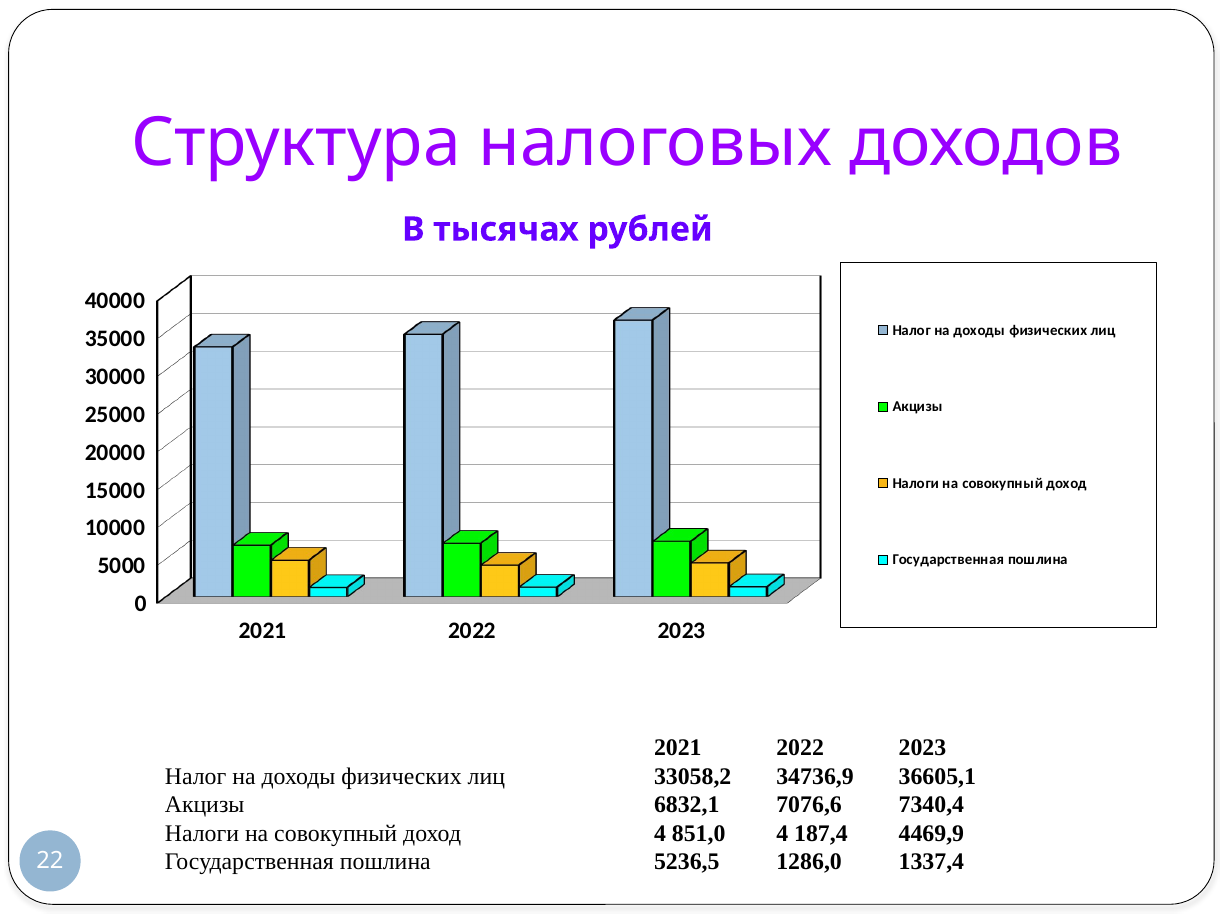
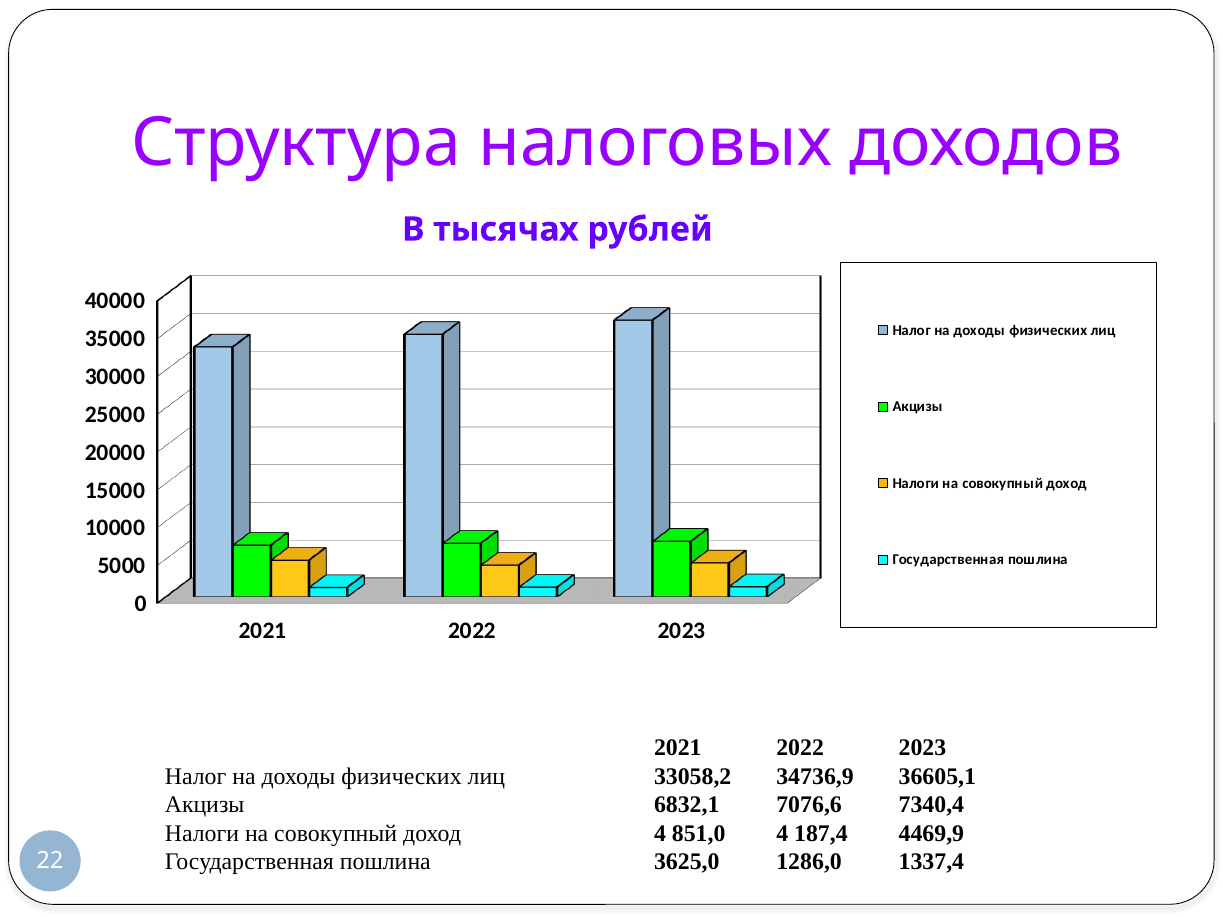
5236,5: 5236,5 -> 3625,0
